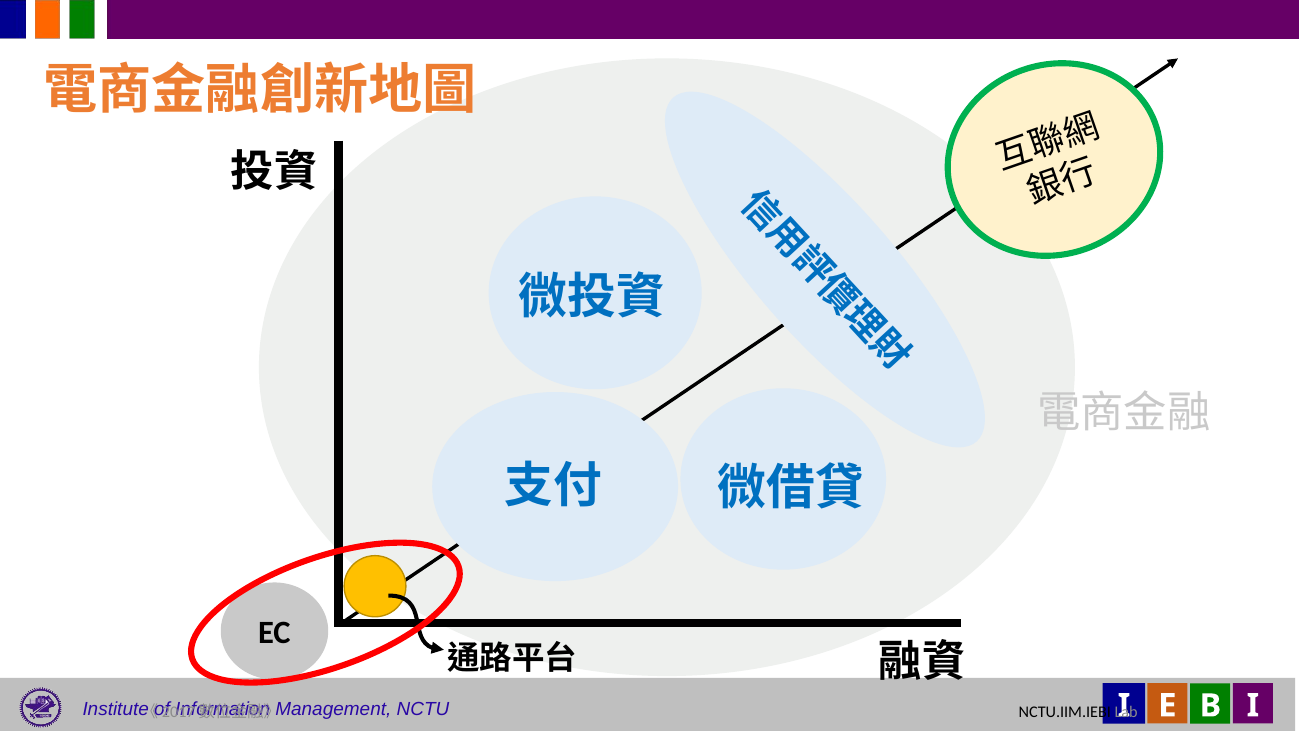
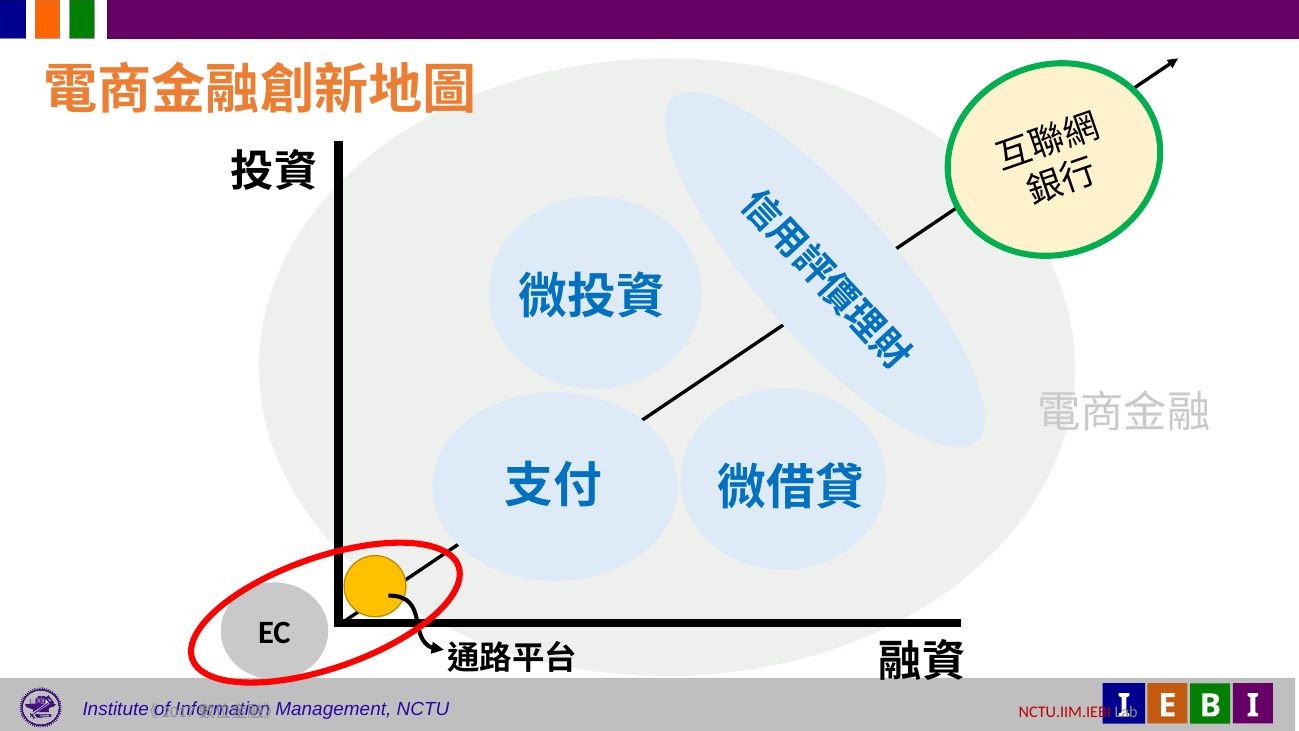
NCTU.IIM.IEBI colour: black -> red
